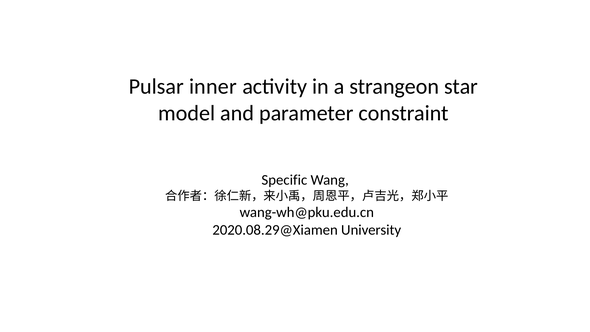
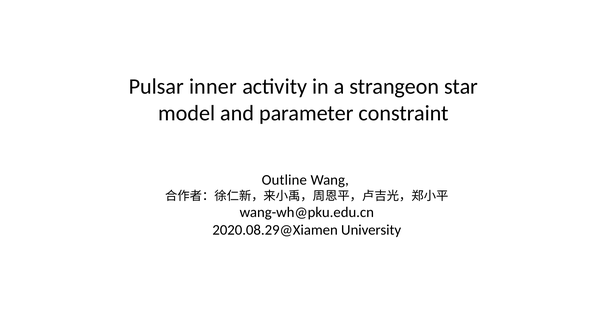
Specific: Specific -> Outline
